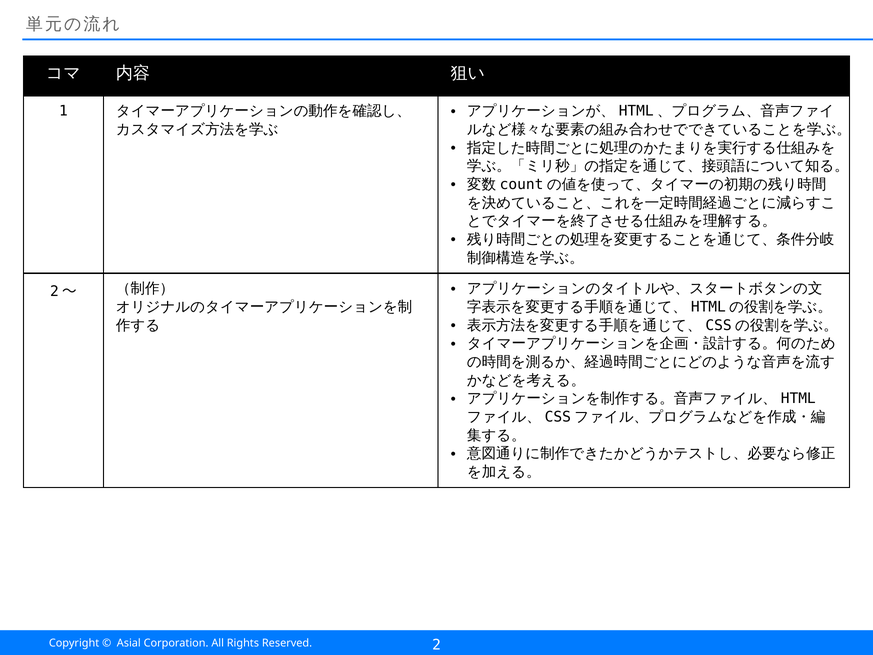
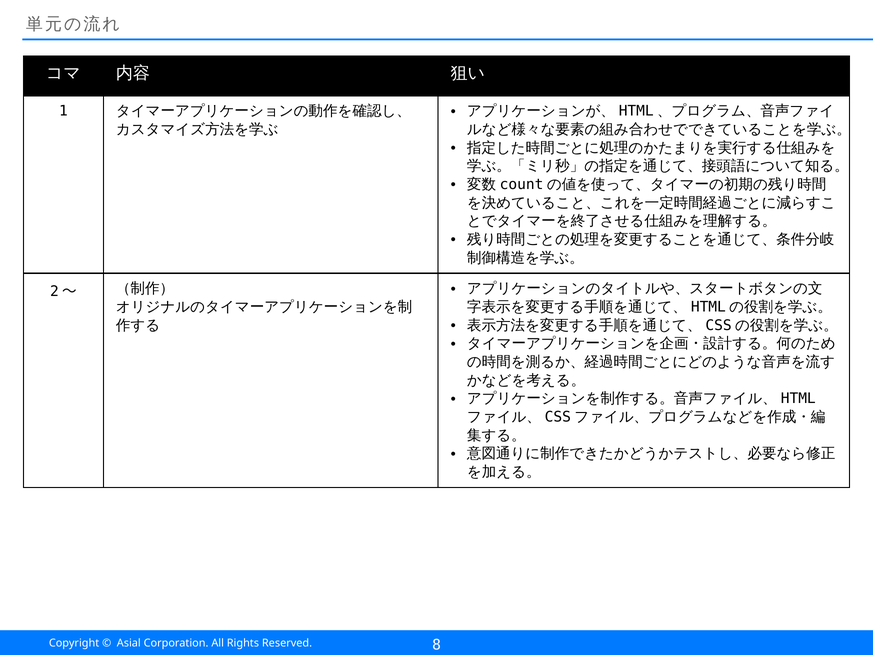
2: 2 -> 8
